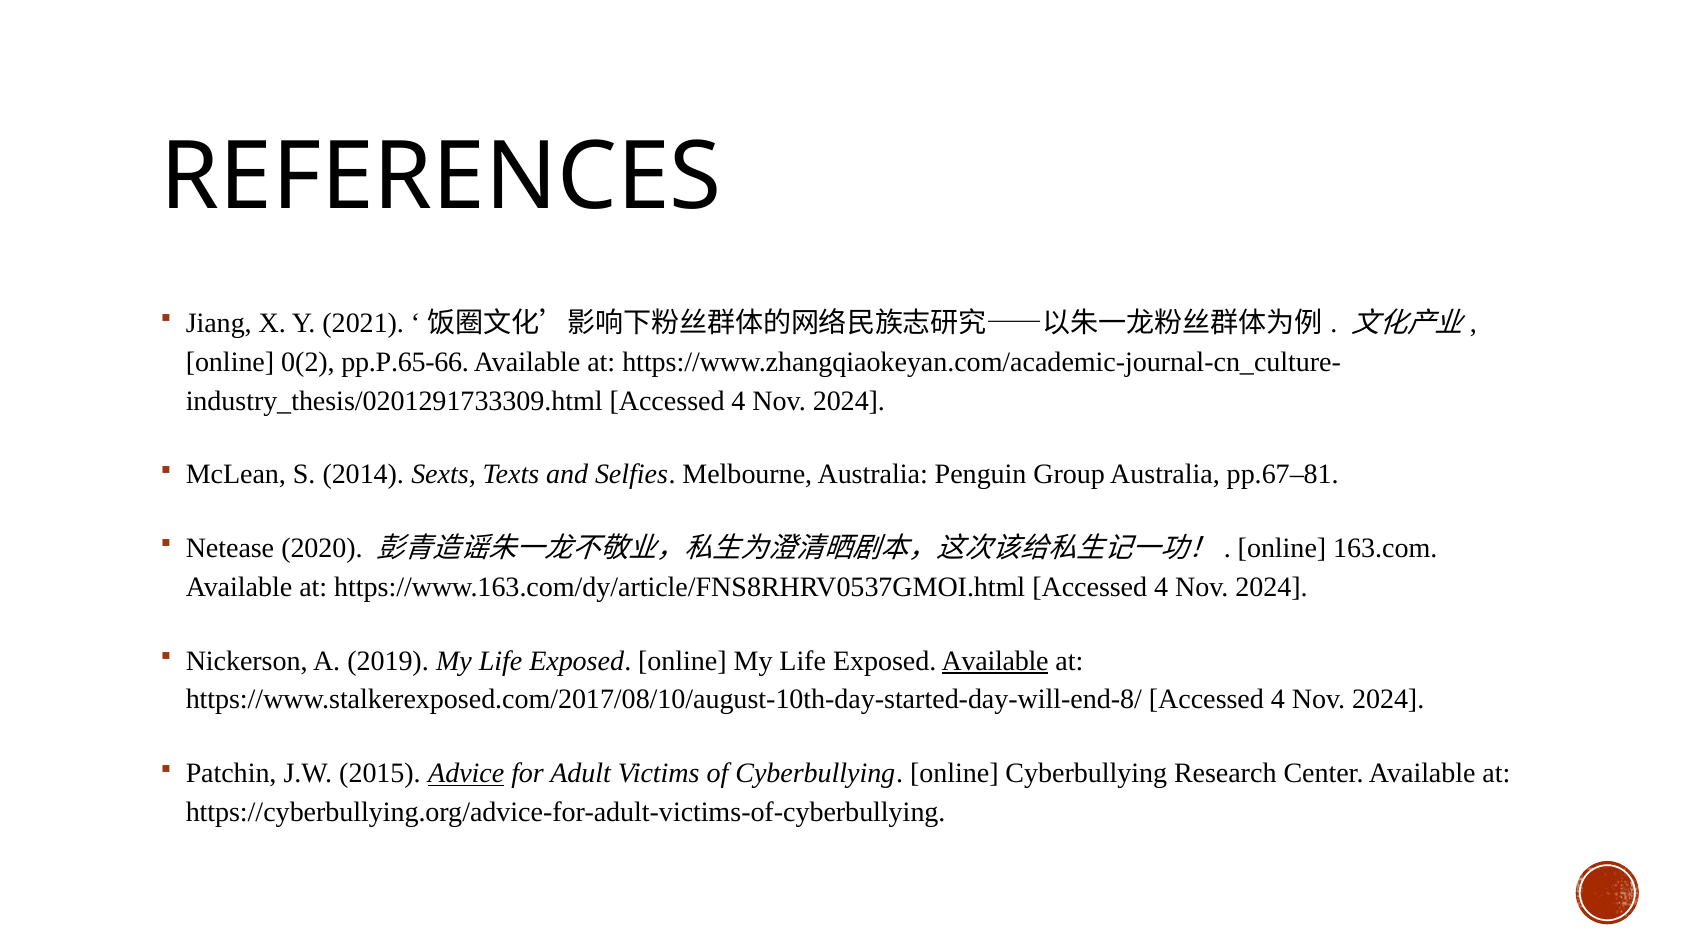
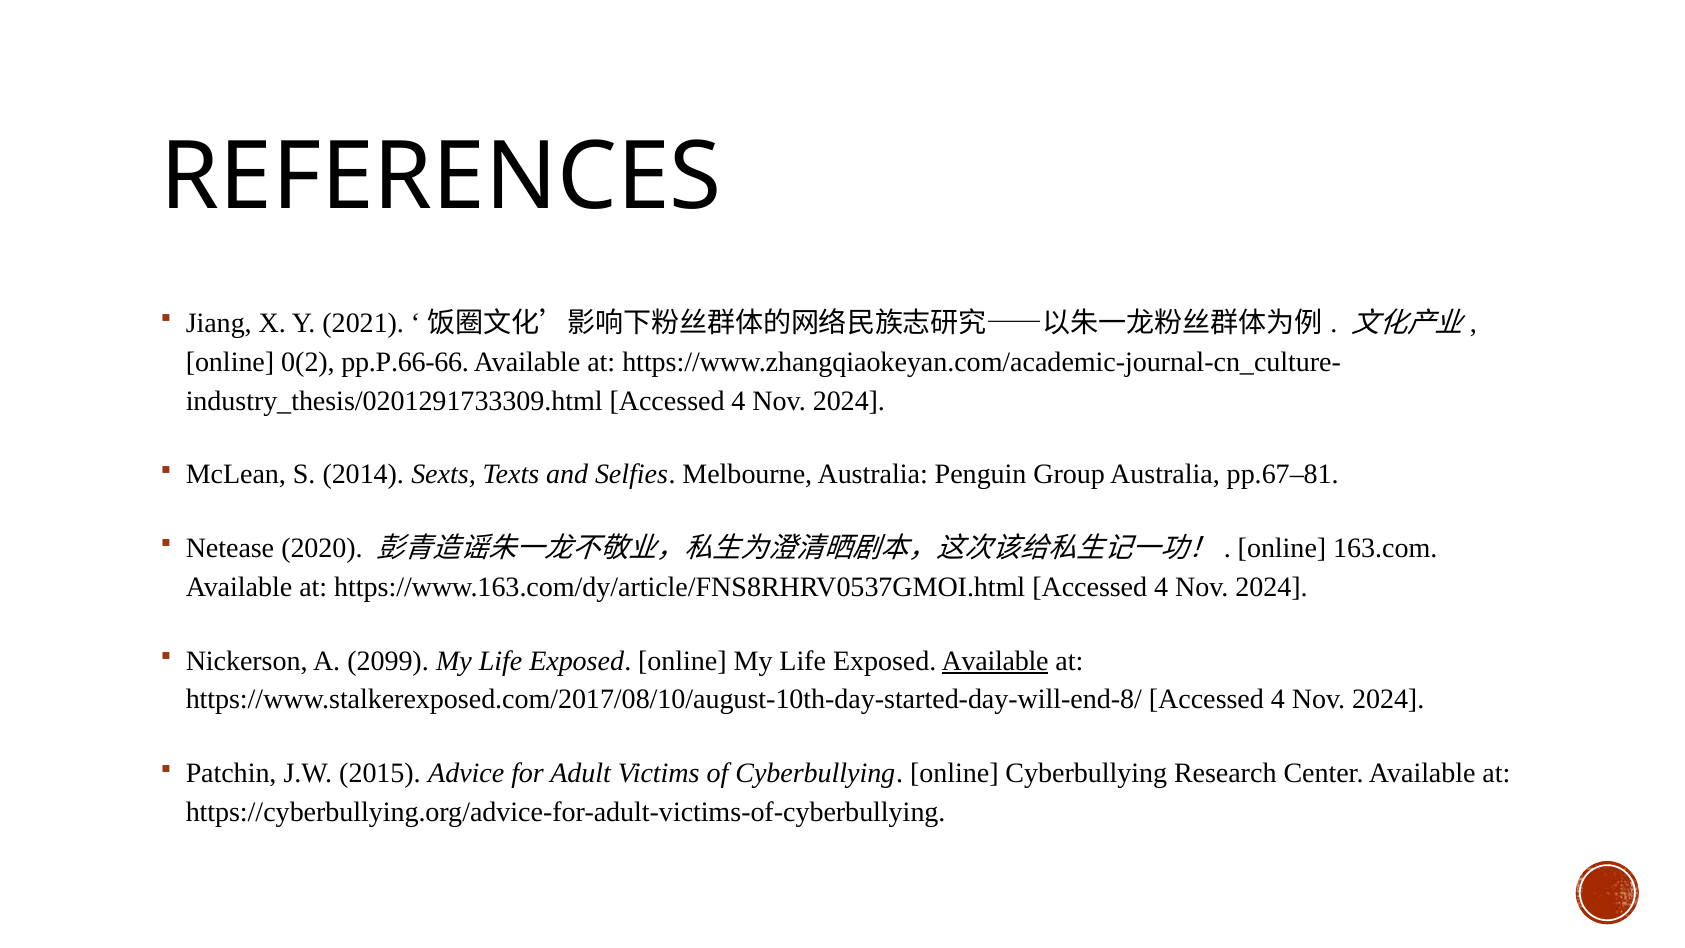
pp.P.65-66: pp.P.65-66 -> pp.P.66-66
2019: 2019 -> 2099
Advice underline: present -> none
